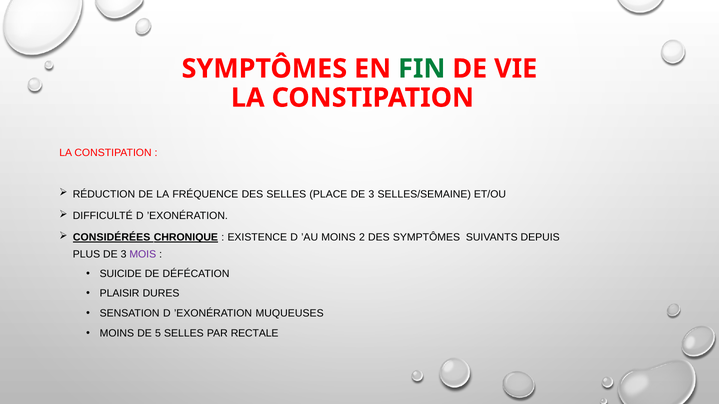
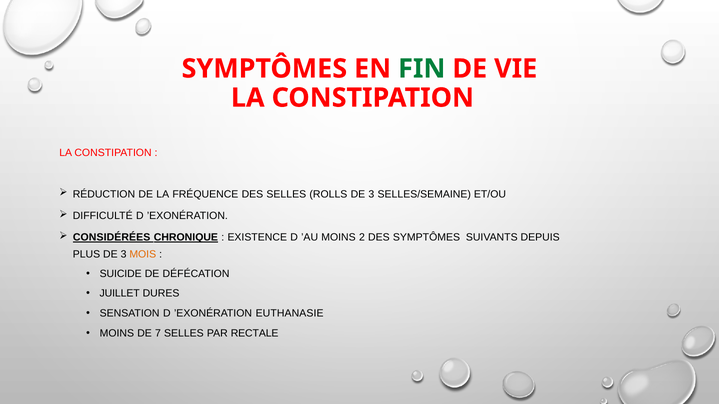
PLACE: PLACE -> ROLLS
MOIS colour: purple -> orange
PLAISIR: PLAISIR -> JUILLET
MUQUEUSES: MUQUEUSES -> EUTHANASIE
5: 5 -> 7
